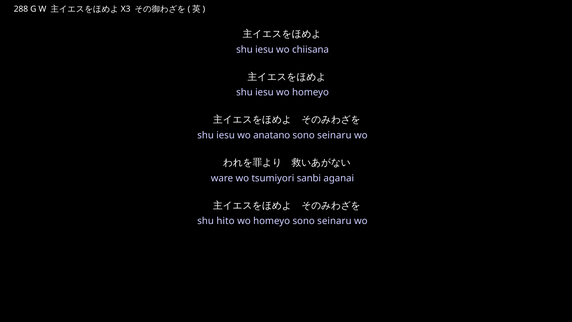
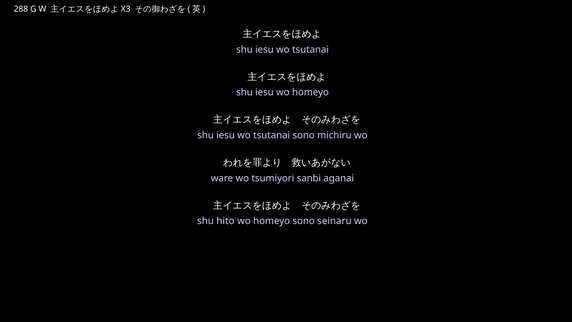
chiisana at (310, 50): chiisana -> tsutanai
anatano at (272, 135): anatano -> tsutanai
seinaru at (334, 135): seinaru -> michiru
